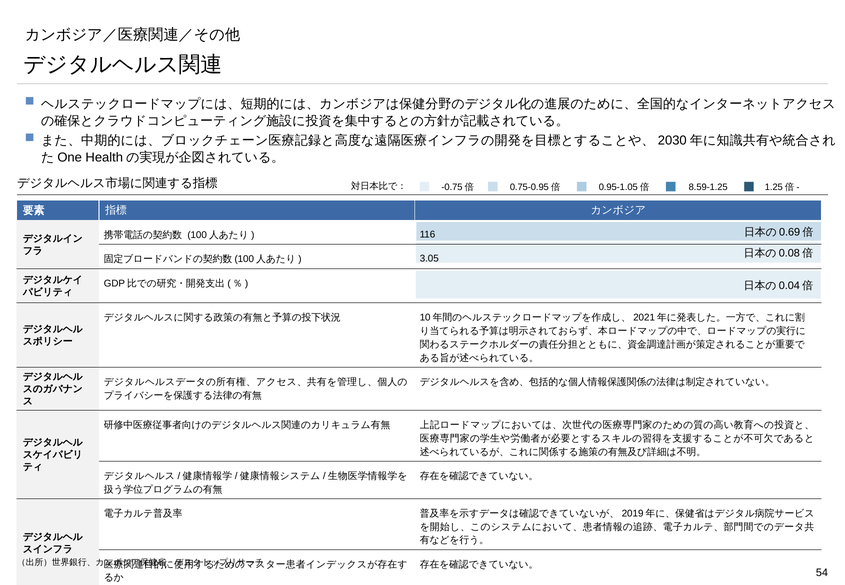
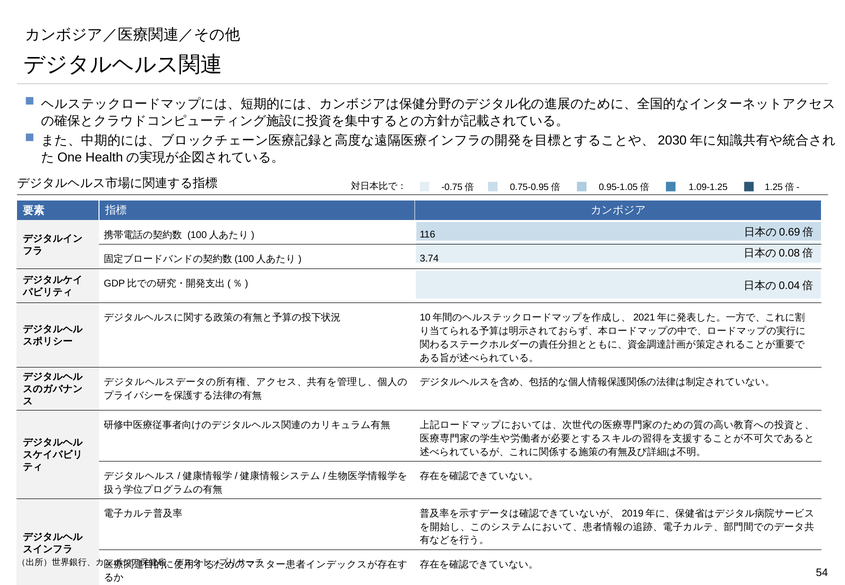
8.59-1.25: 8.59-1.25 -> 1.09-1.25
3.05: 3.05 -> 3.74
